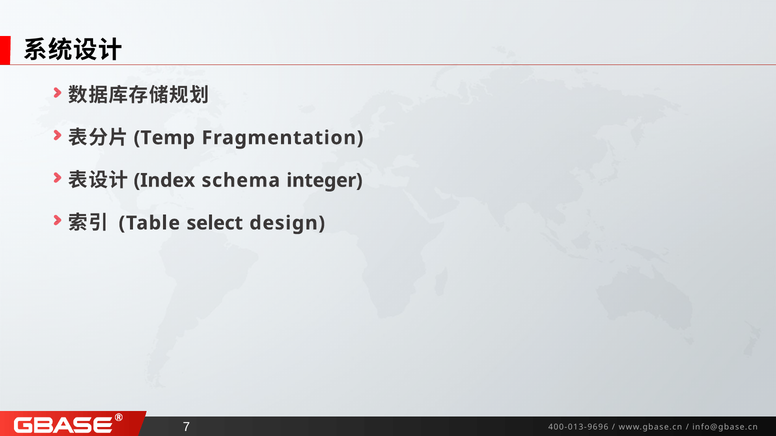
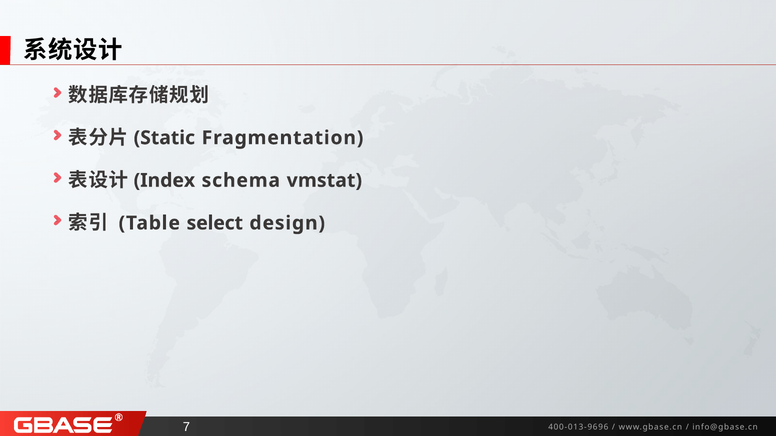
Temp: Temp -> Static
integer: integer -> vmstat
